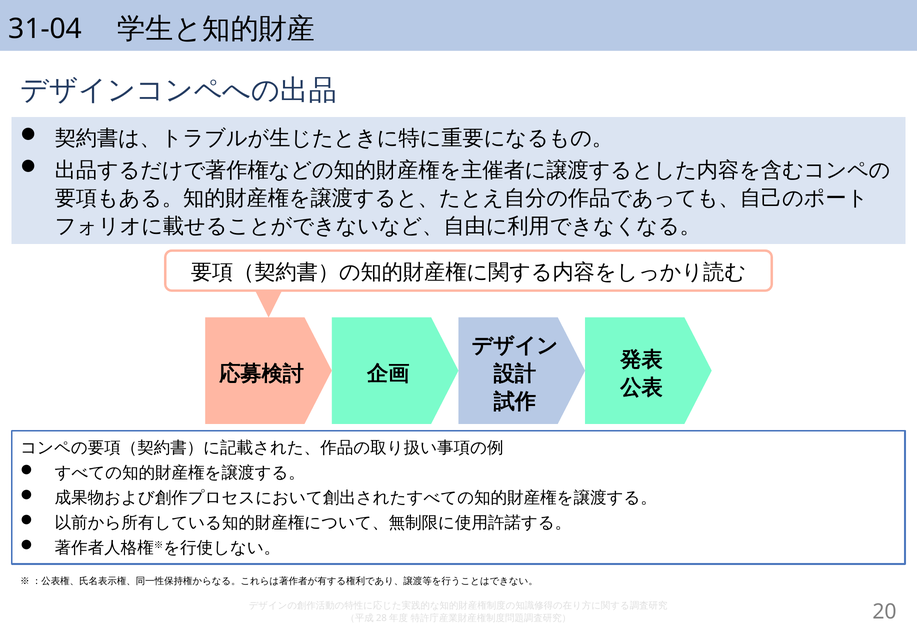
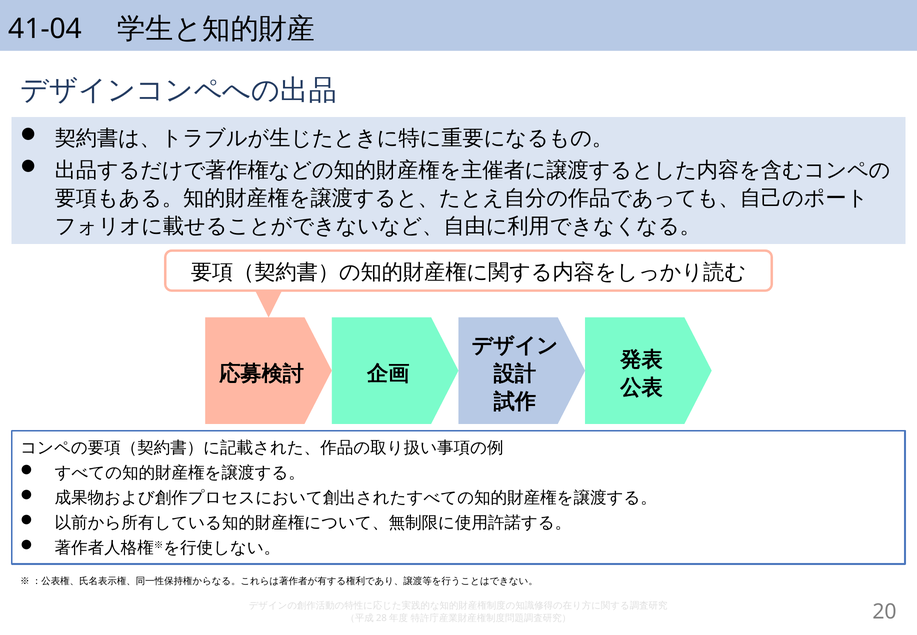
31-04: 31-04 -> 41-04
